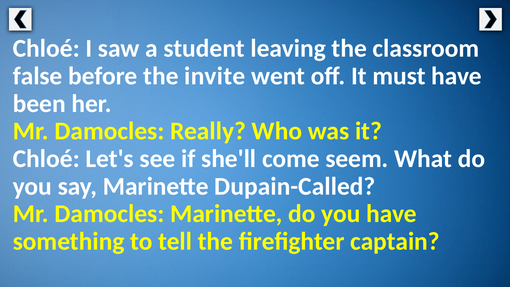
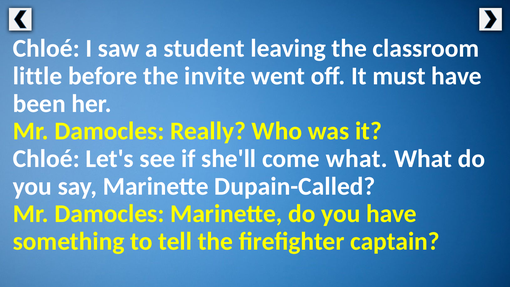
false: false -> little
come seem: seem -> what
